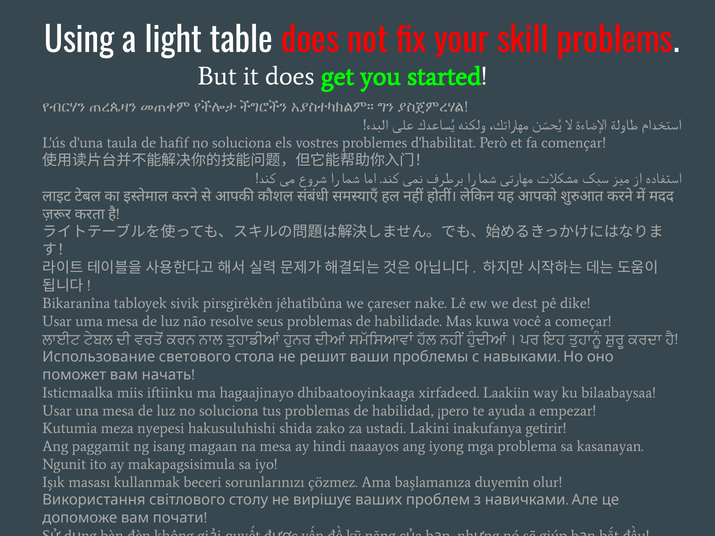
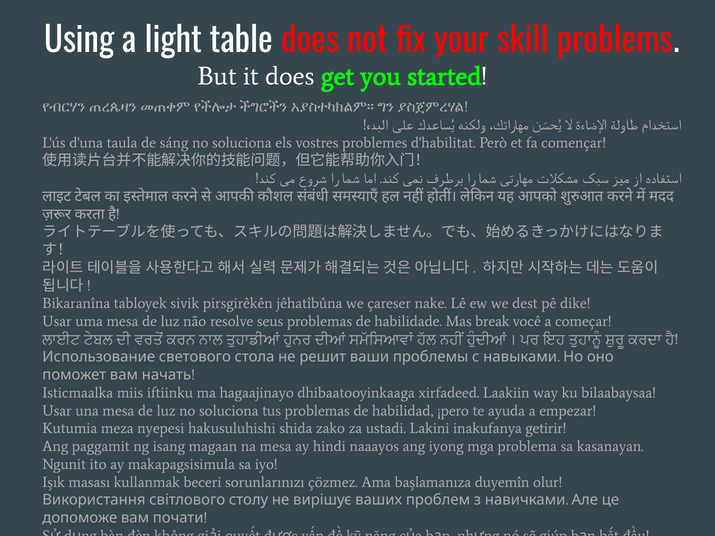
hafif: hafif -> sáng
kuwa: kuwa -> break
